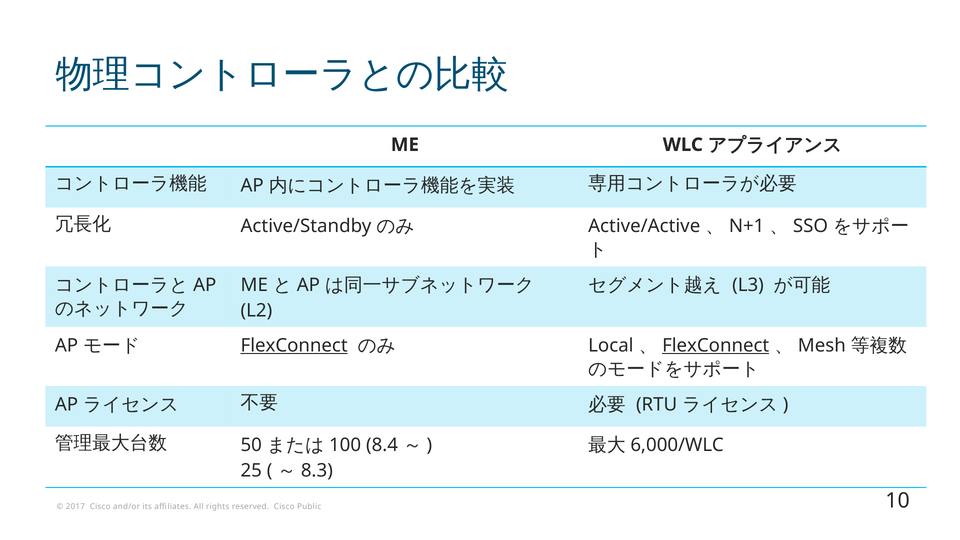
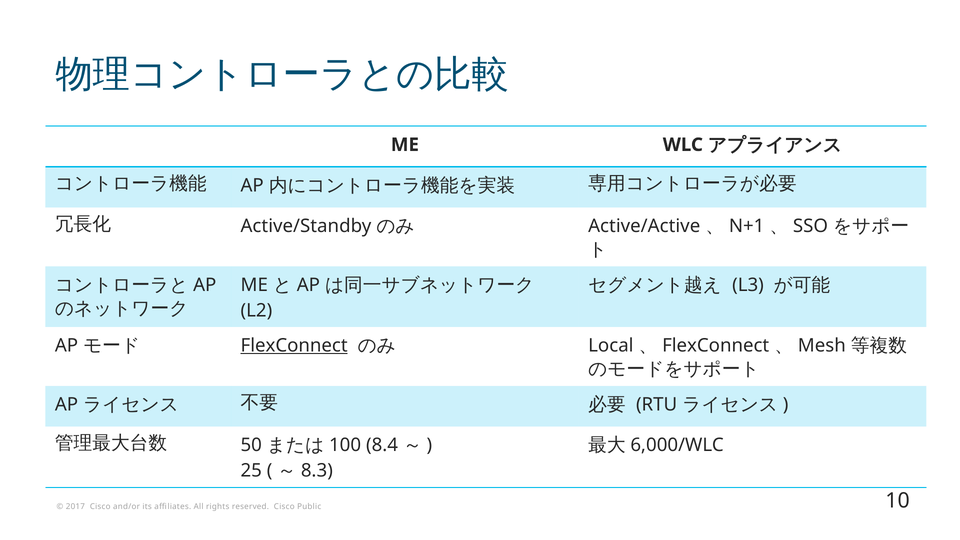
FlexConnect at (716, 346) underline: present -> none
